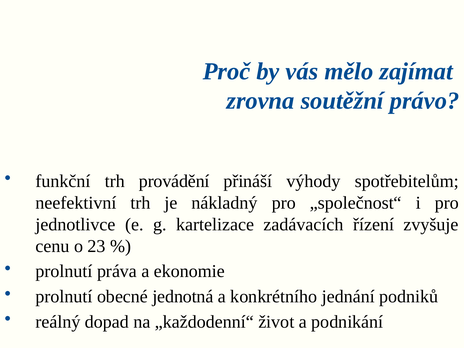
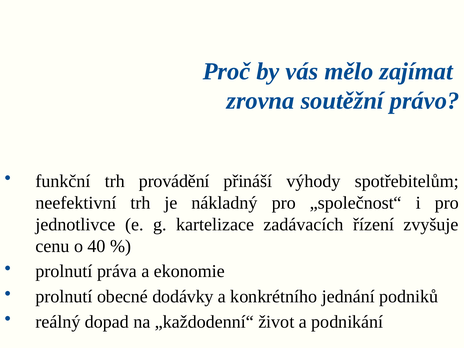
23: 23 -> 40
jednotná: jednotná -> dodávky
